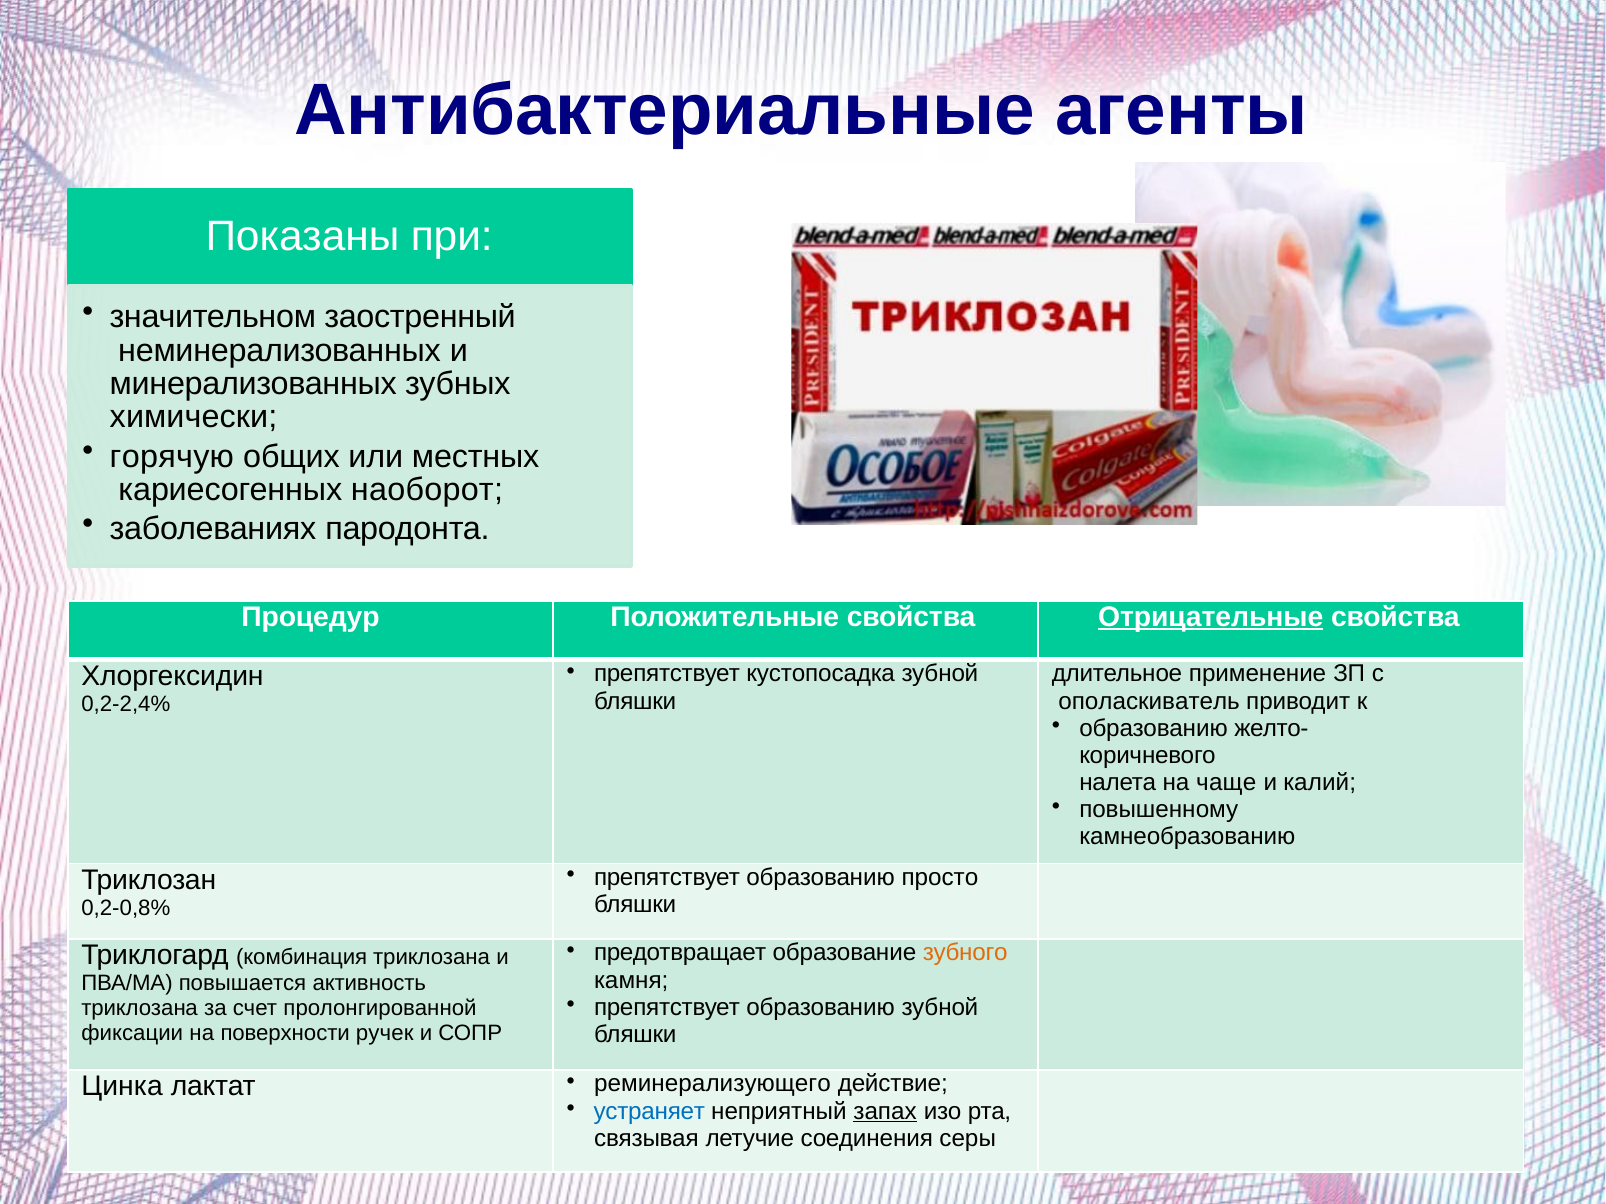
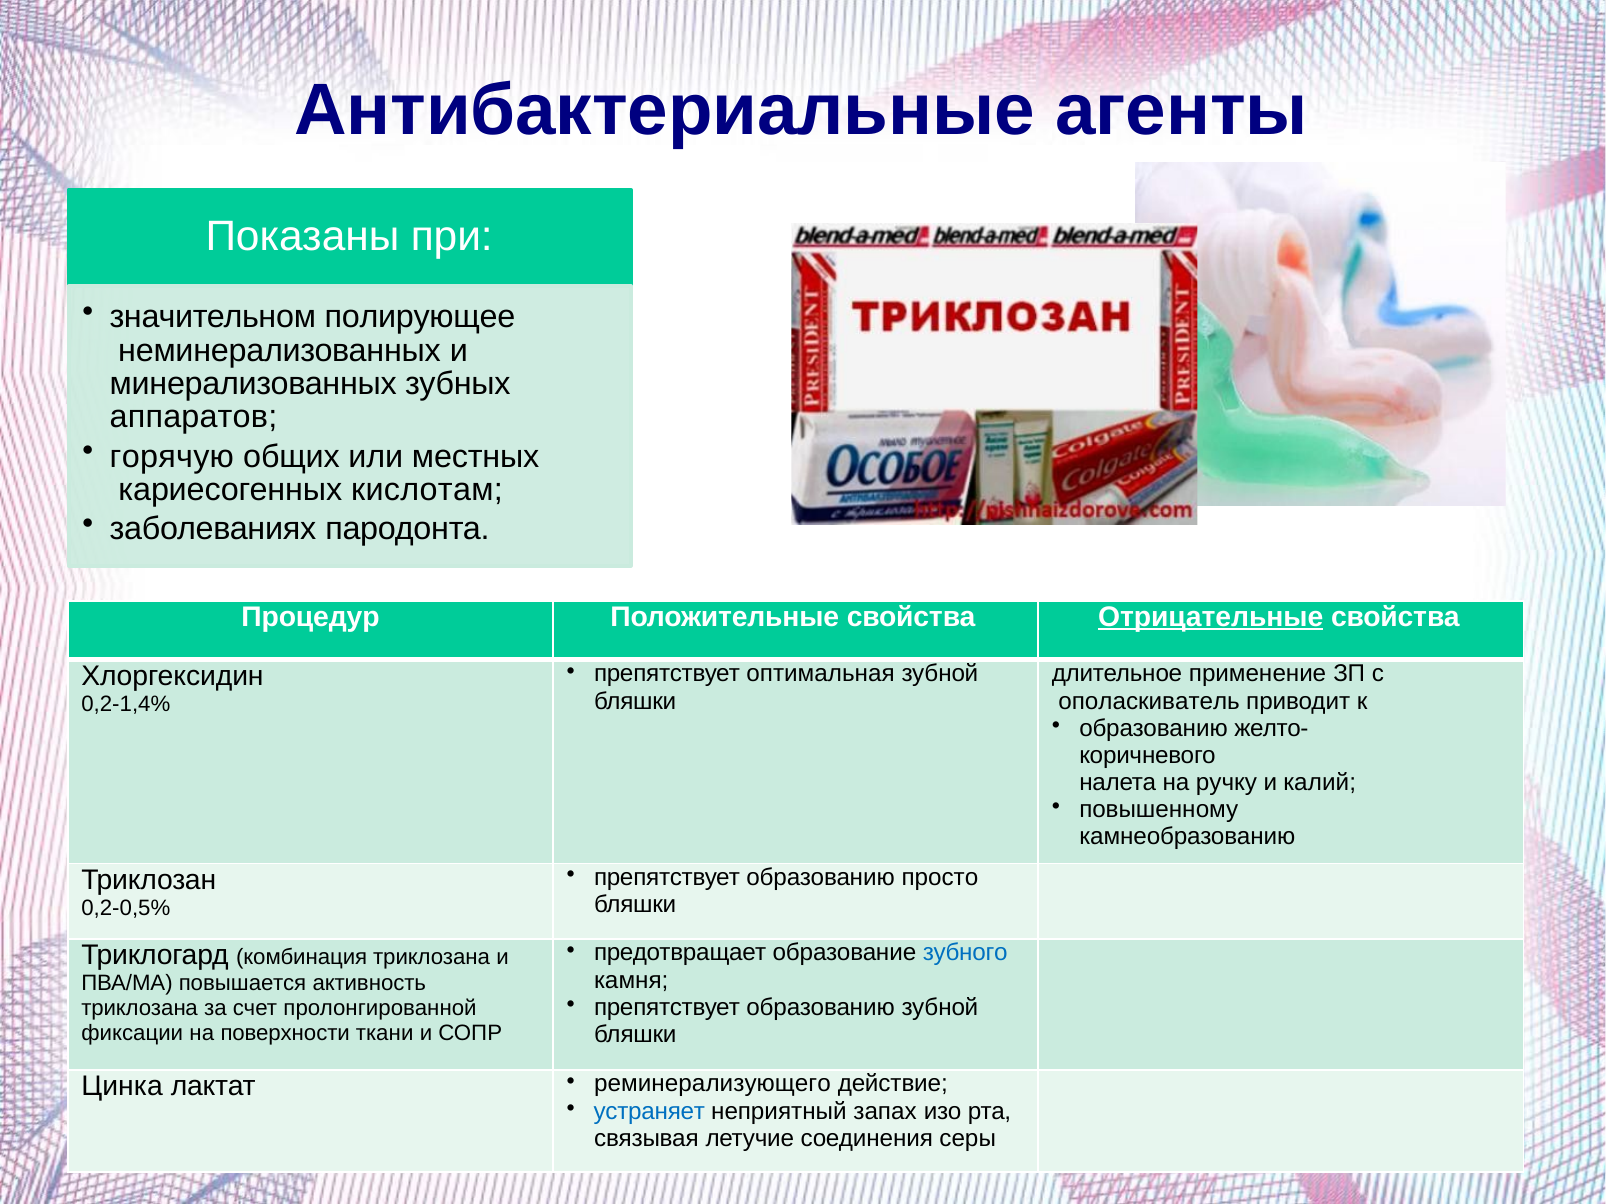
заостренный: заостренный -> полирующее
химически: химически -> аппаратов
наоборот: наоборот -> кислотам
кустопосадка: кустопосадка -> оптимальная
0,2-2,4%: 0,2-2,4% -> 0,2-1,4%
чаще: чаще -> ручку
0,2-0,8%: 0,2-0,8% -> 0,2-0,5%
зубного colour: orange -> blue
ручек: ручек -> ткани
запах underline: present -> none
